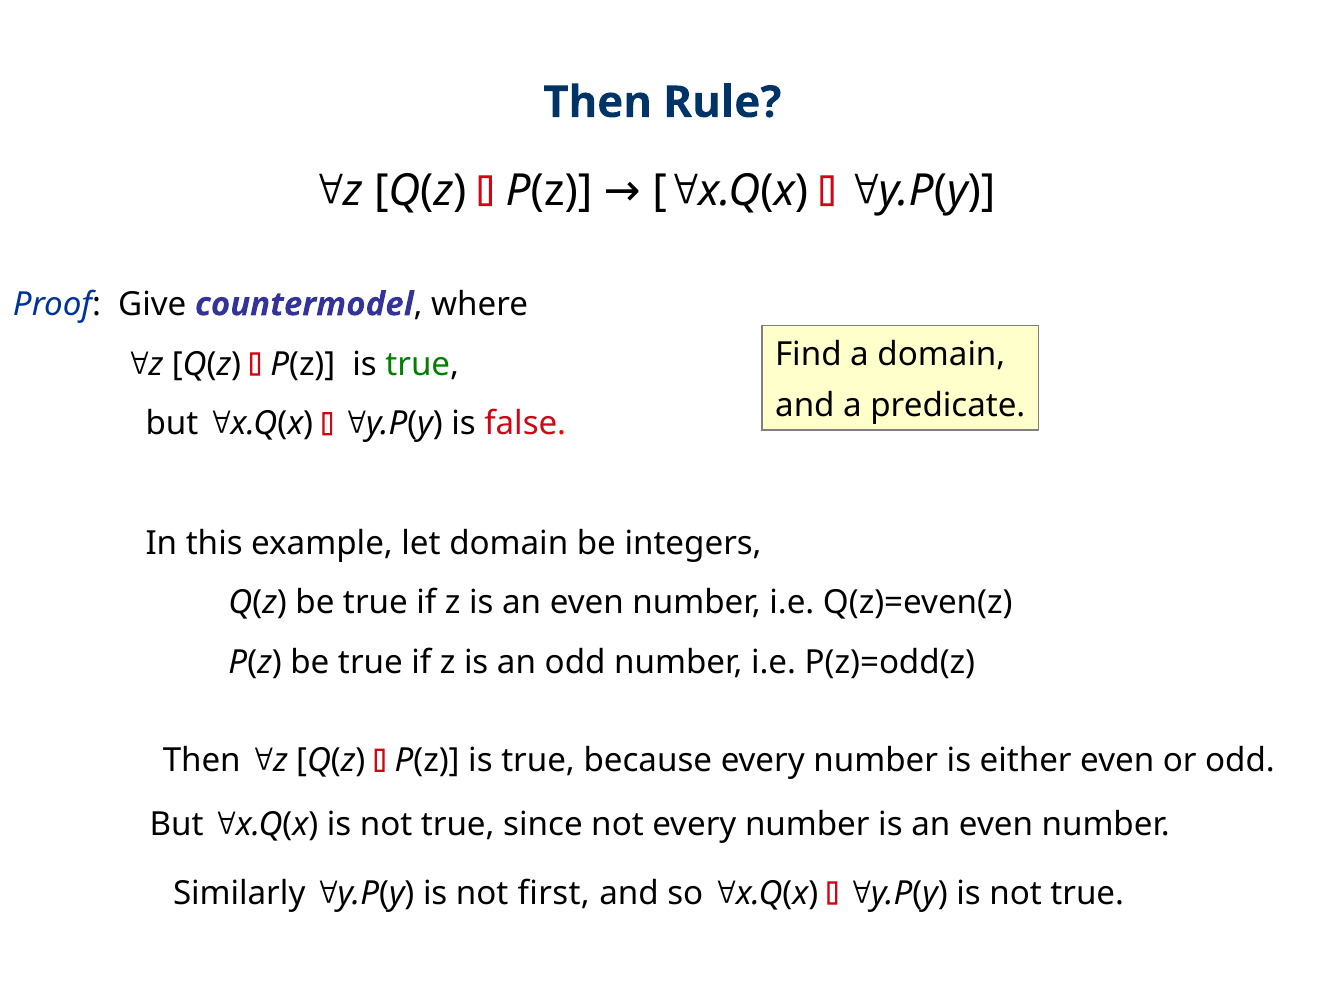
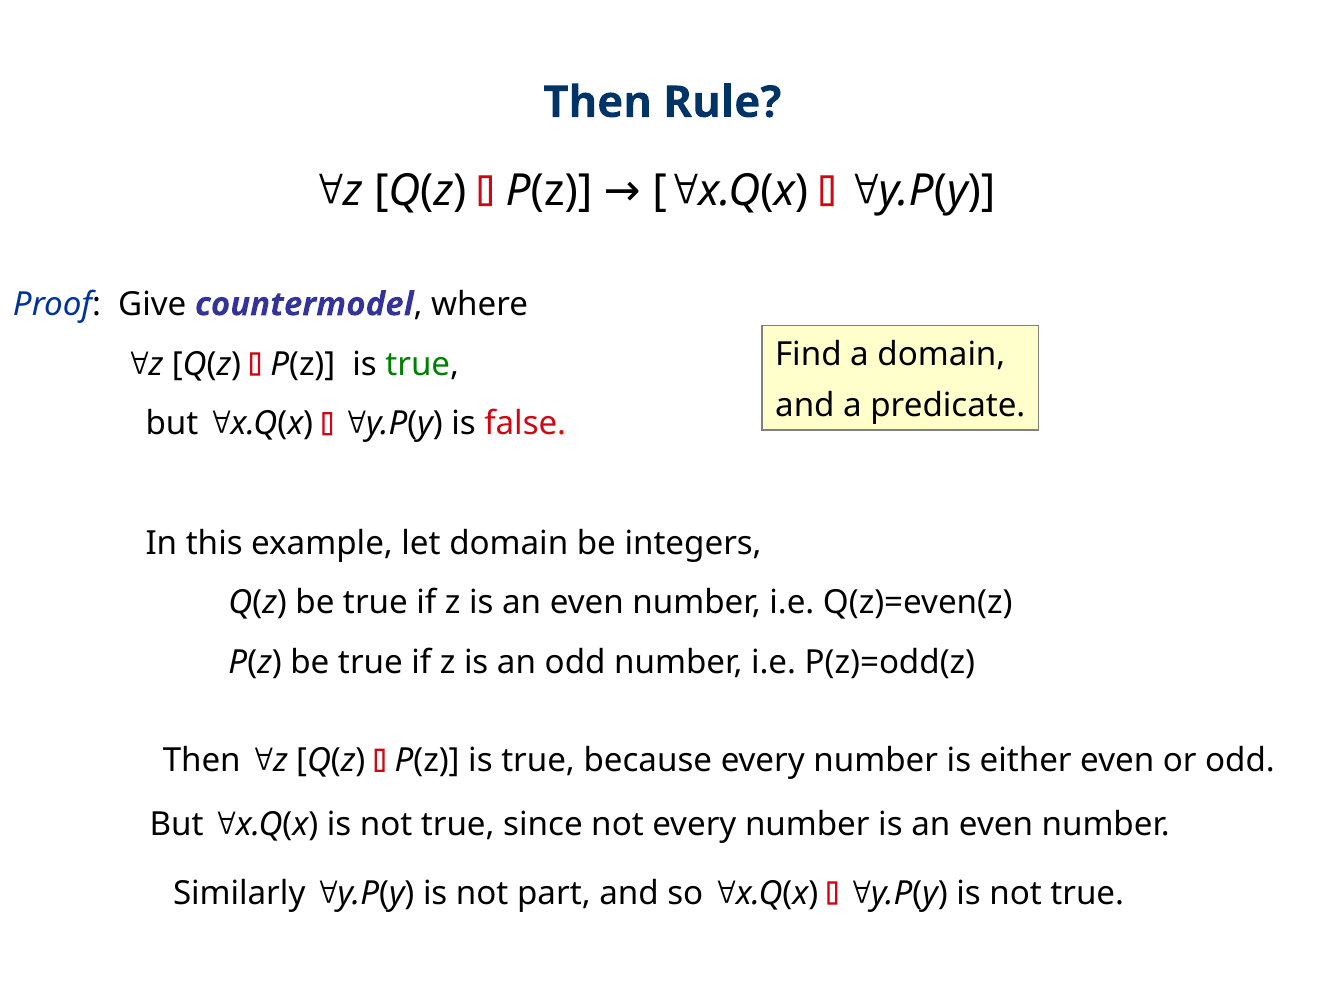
first: first -> part
